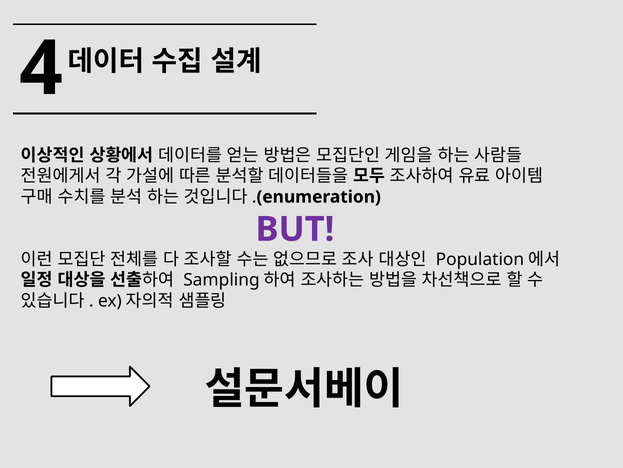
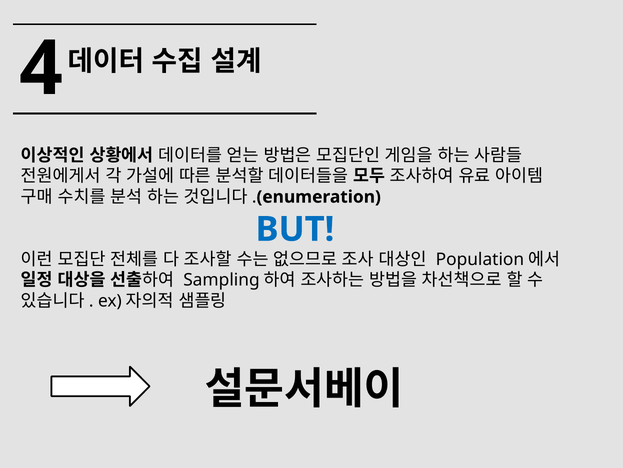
BUT colour: purple -> blue
